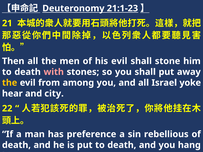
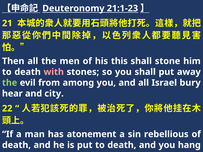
his evil: evil -> this
the at (10, 83) colour: yellow -> light green
yoke: yoke -> bury
preference: preference -> atonement
